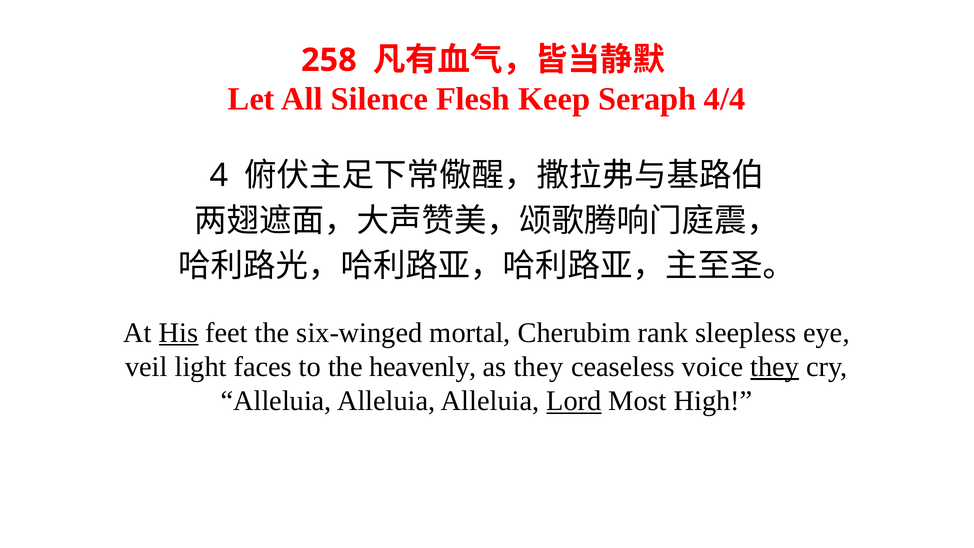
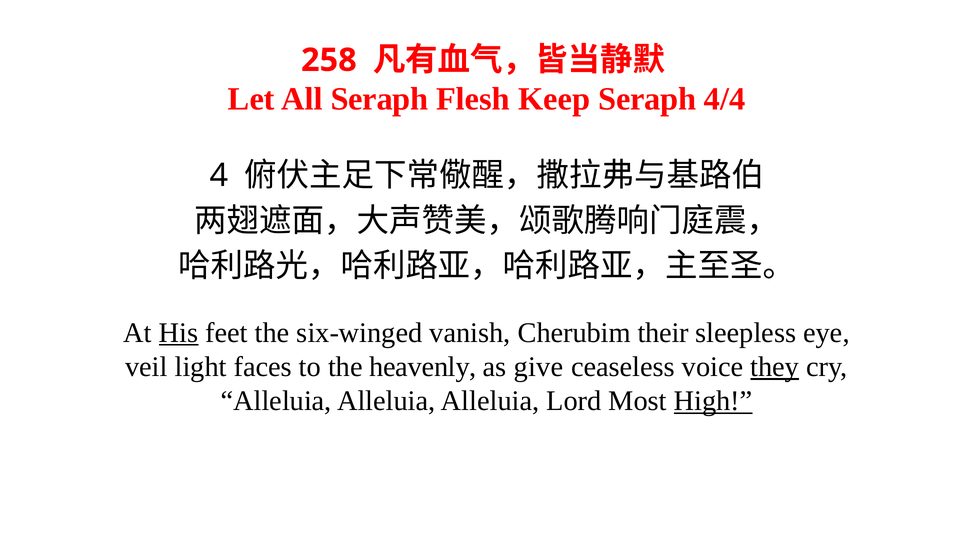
All Silence: Silence -> Seraph
mortal: mortal -> vanish
rank: rank -> their
as they: they -> give
Lord underline: present -> none
High underline: none -> present
